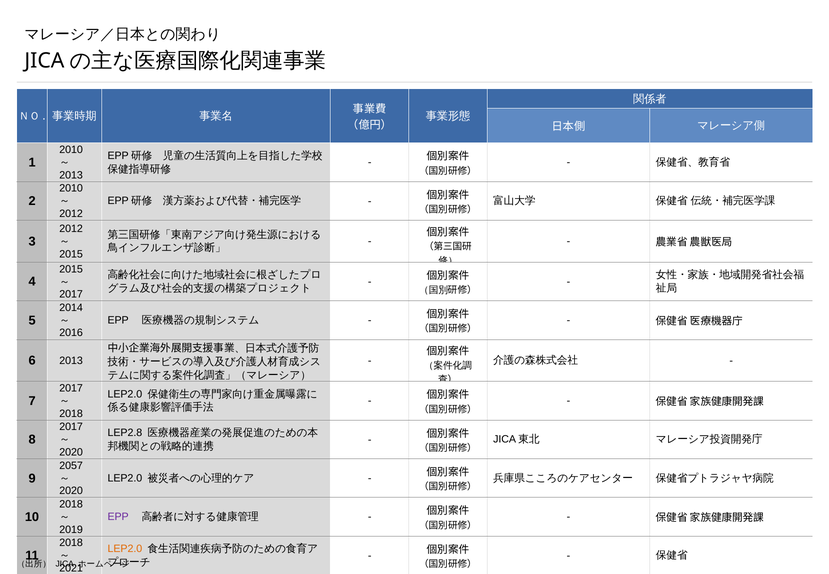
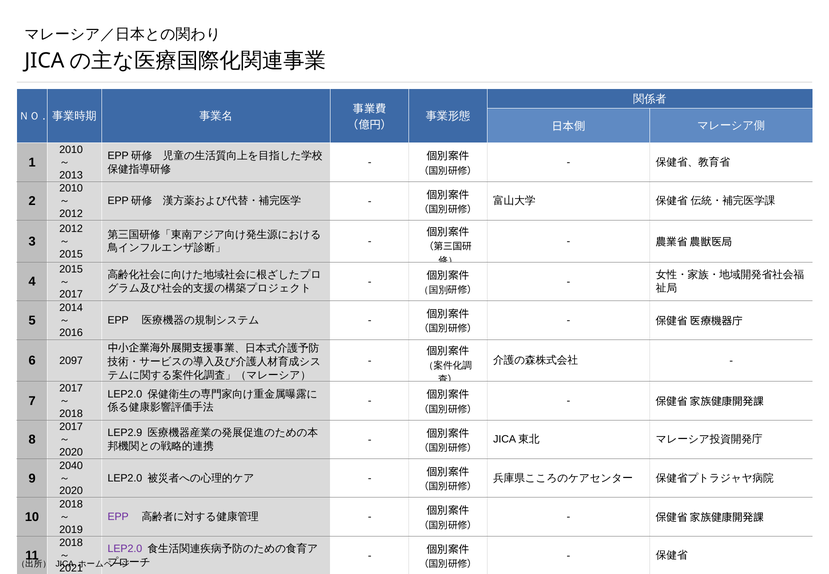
6 2013: 2013 -> 2097
LEP2.8: LEP2.8 -> LEP2.9
2057: 2057 -> 2040
LEP2.0 at (125, 549) colour: orange -> purple
